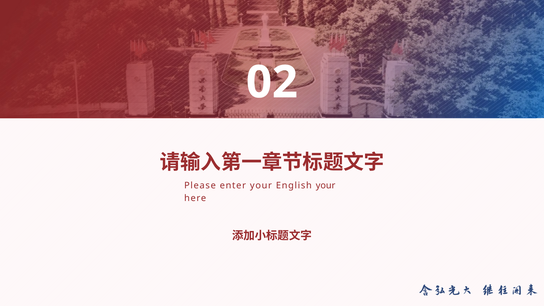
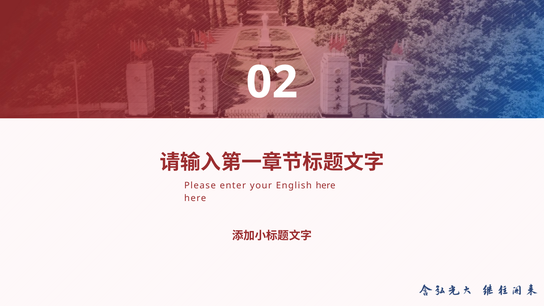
English your: your -> here
